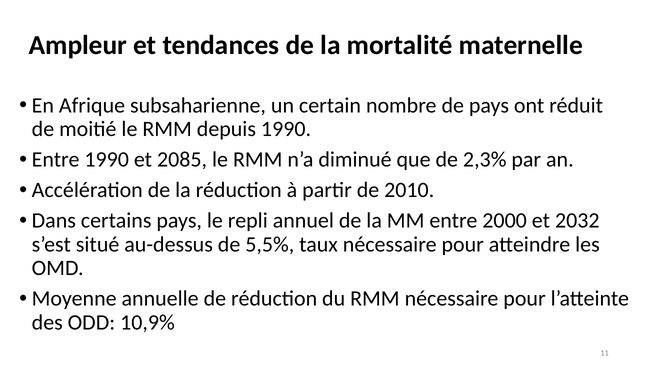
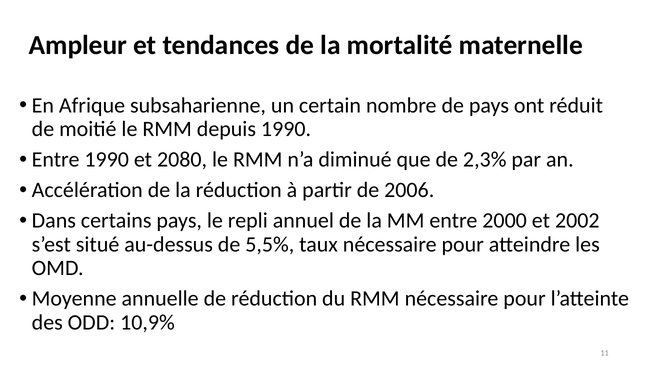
2085: 2085 -> 2080
2010: 2010 -> 2006
2032: 2032 -> 2002
